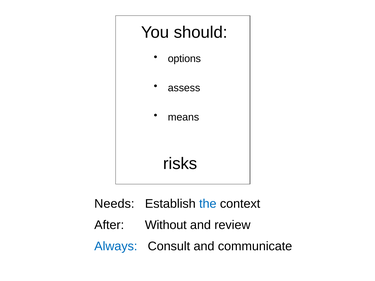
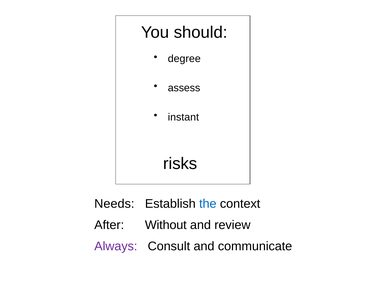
options: options -> degree
means: means -> instant
Always colour: blue -> purple
